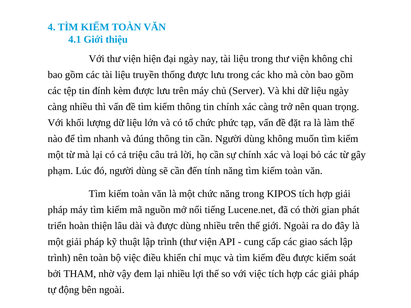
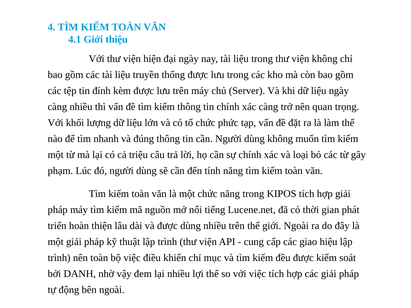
sách: sách -> hiệu
THAM: THAM -> DANH
